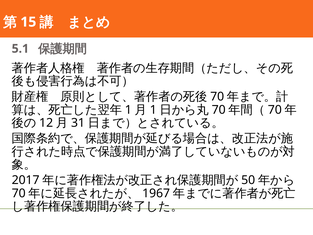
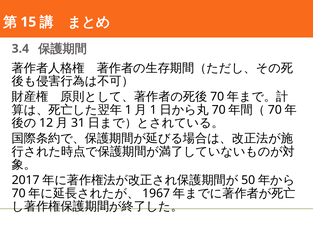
5.1: 5.1 -> 3.4
